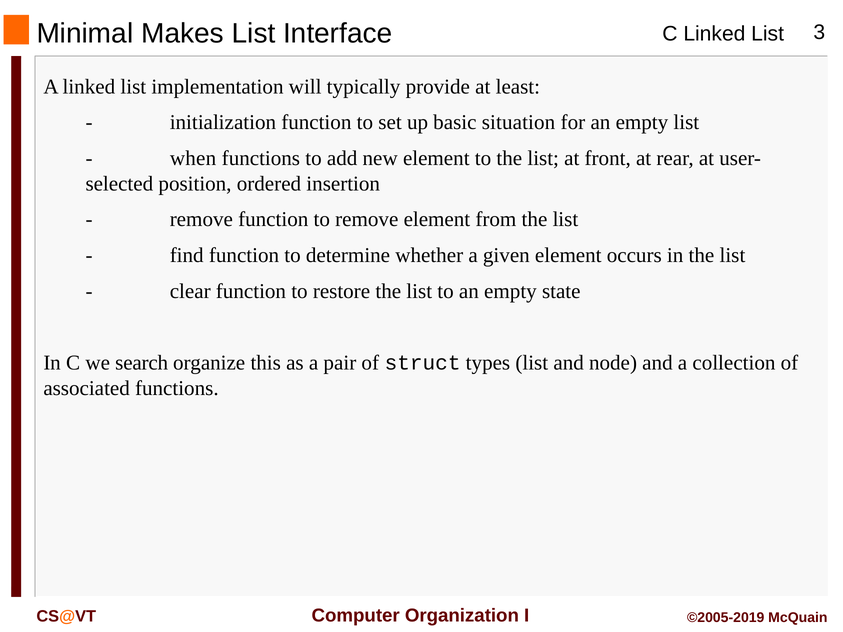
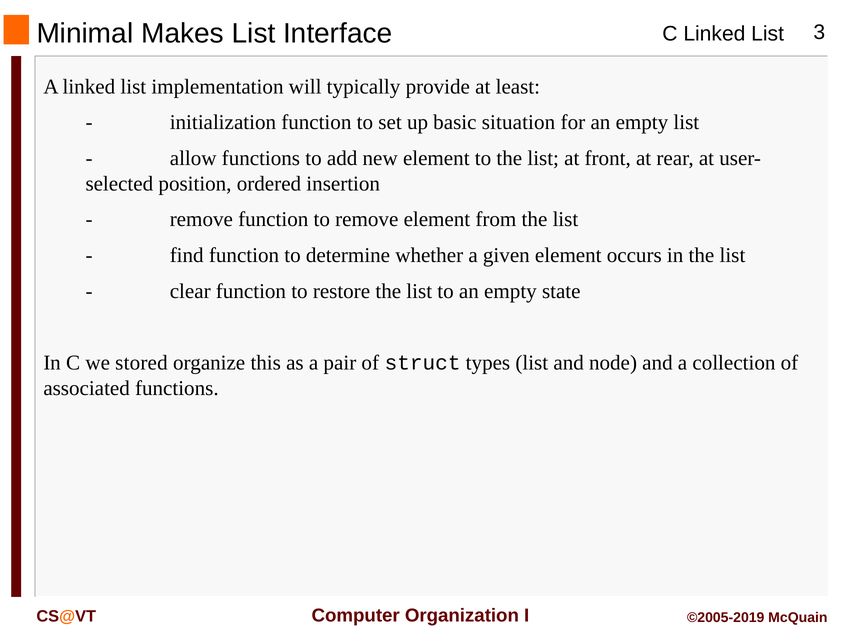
when: when -> allow
search: search -> stored
